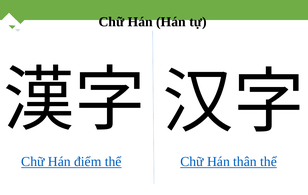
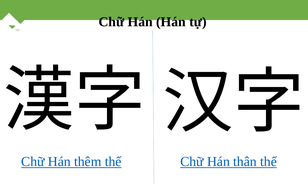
điểm: điểm -> thêm
